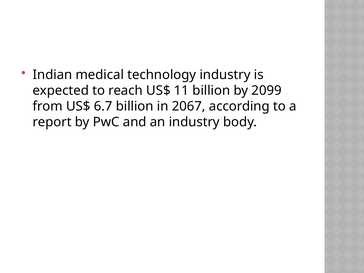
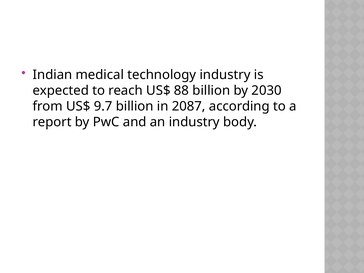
11: 11 -> 88
2099: 2099 -> 2030
6.7: 6.7 -> 9.7
2067: 2067 -> 2087
